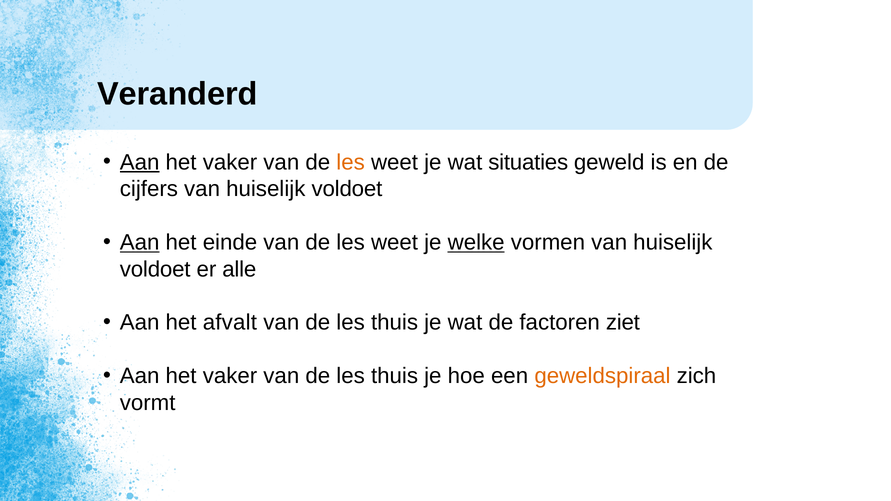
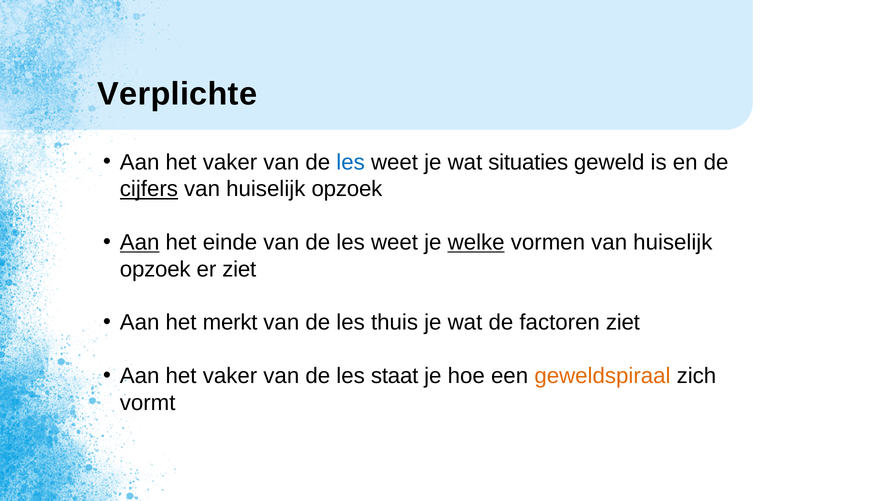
Veranderd: Veranderd -> Verplichte
Aan at (140, 162) underline: present -> none
les at (351, 162) colour: orange -> blue
cijfers underline: none -> present
voldoet at (347, 189): voldoet -> opzoek
voldoet at (155, 269): voldoet -> opzoek
er alle: alle -> ziet
afvalt: afvalt -> merkt
thuis at (395, 376): thuis -> staat
